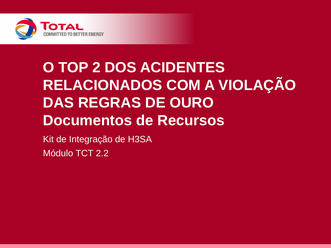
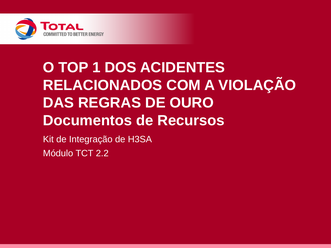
2: 2 -> 1
